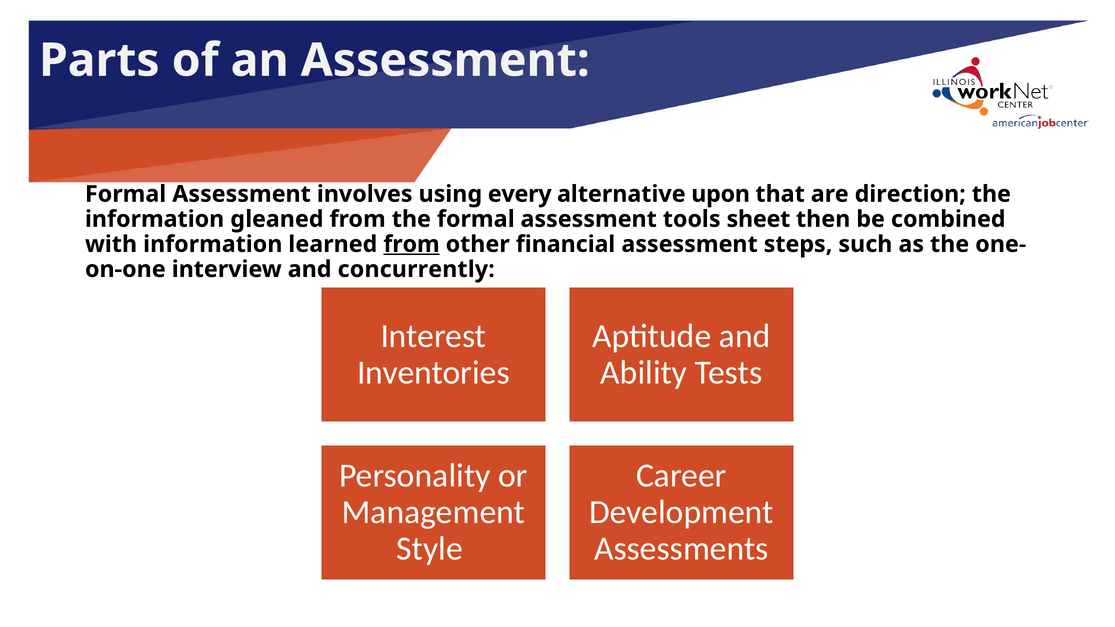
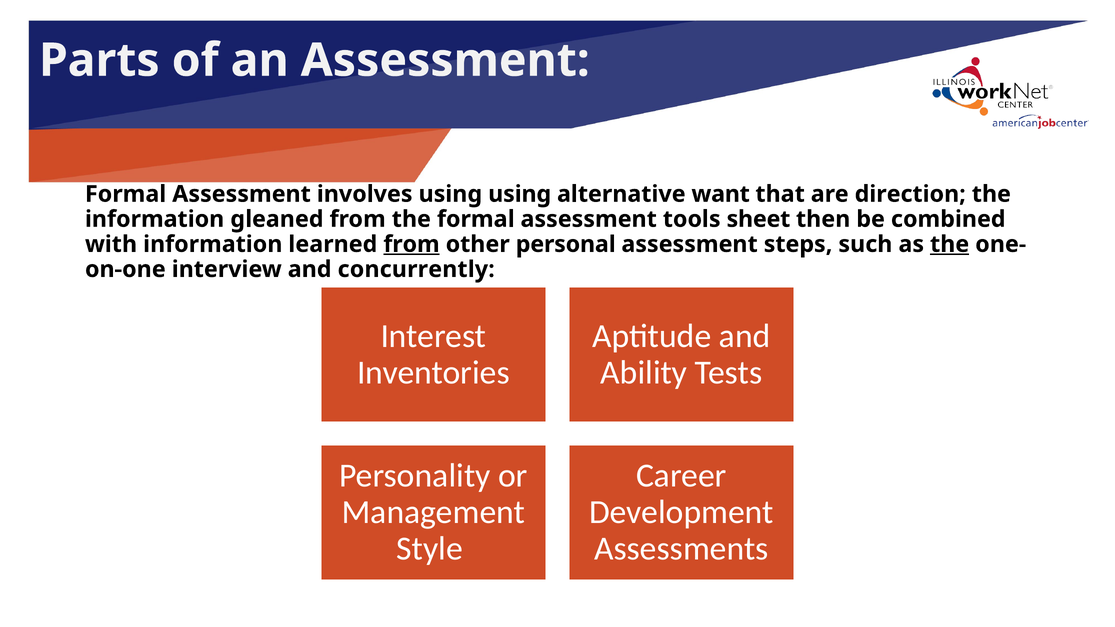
using every: every -> using
upon: upon -> want
financial: financial -> personal
the at (950, 244) underline: none -> present
